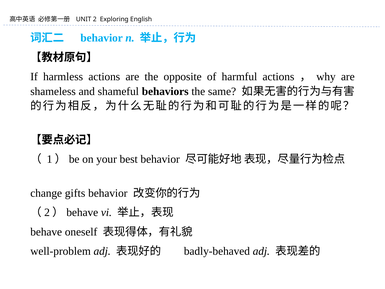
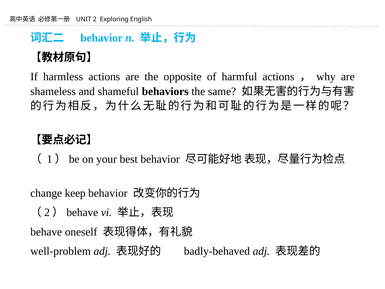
gifts: gifts -> keep
